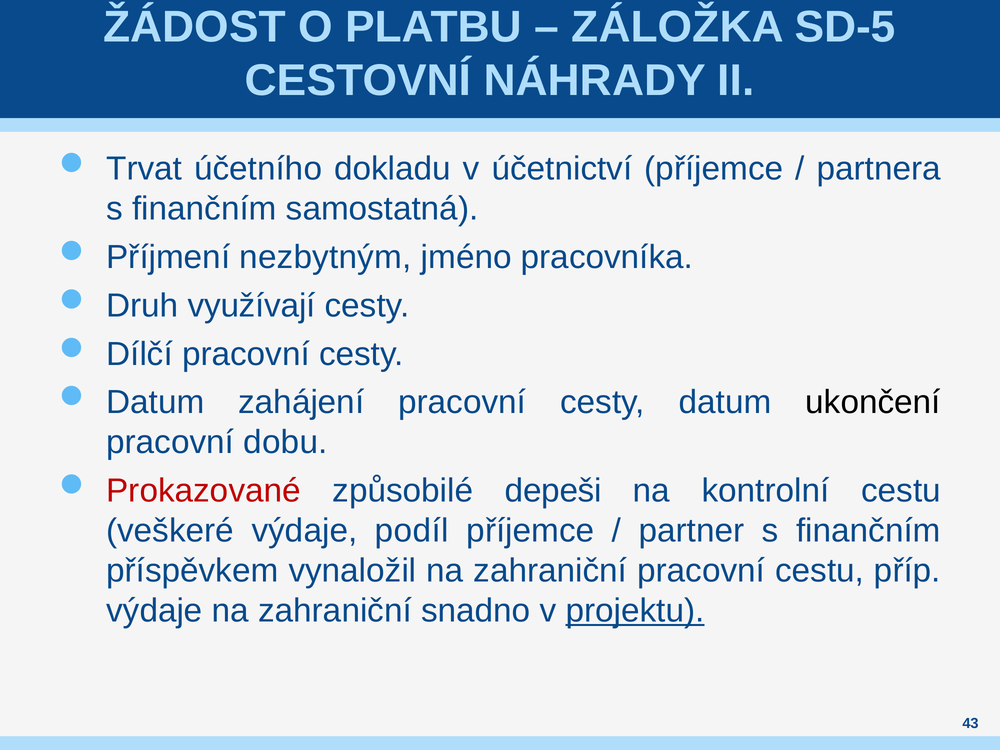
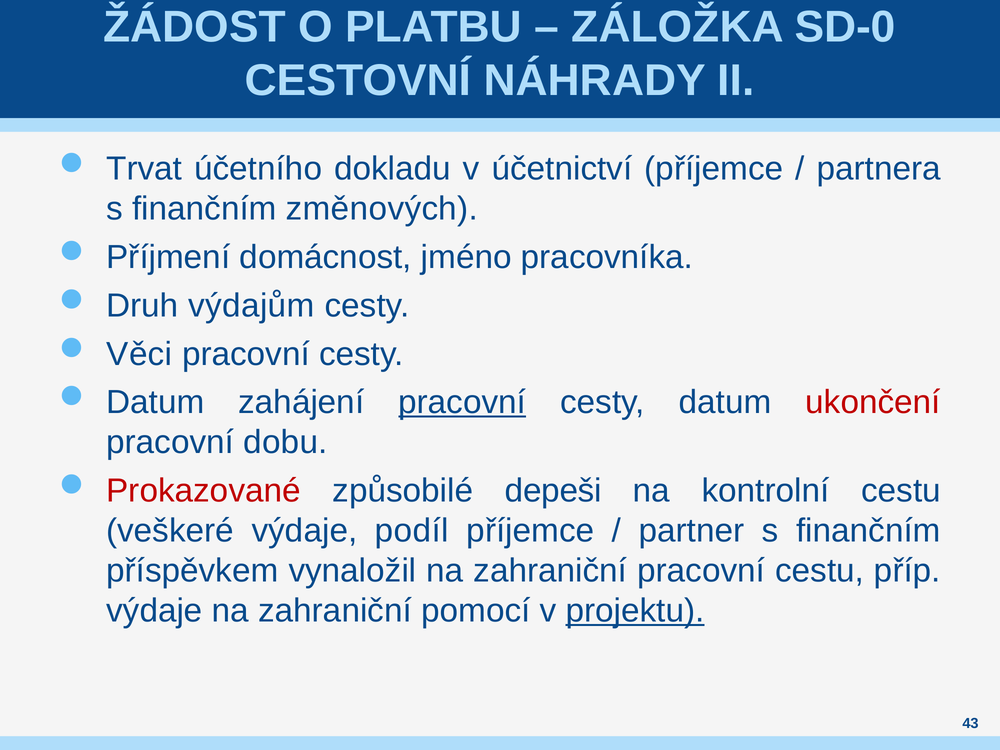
SD-5: SD-5 -> SD-0
samostatná: samostatná -> změnových
nezbytným: nezbytným -> domácnost
využívají: využívají -> výdajům
Dílčí: Dílčí -> Věci
pracovní at (462, 402) underline: none -> present
ukončení colour: black -> red
snadno: snadno -> pomocí
